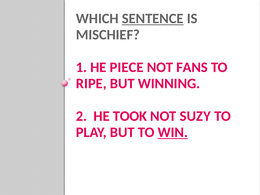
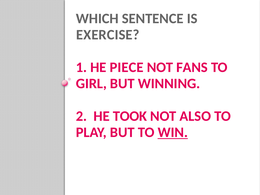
SENTENCE underline: present -> none
MISCHIEF: MISCHIEF -> EXERCISE
RIPE: RIPE -> GIRL
SUZY: SUZY -> ALSO
